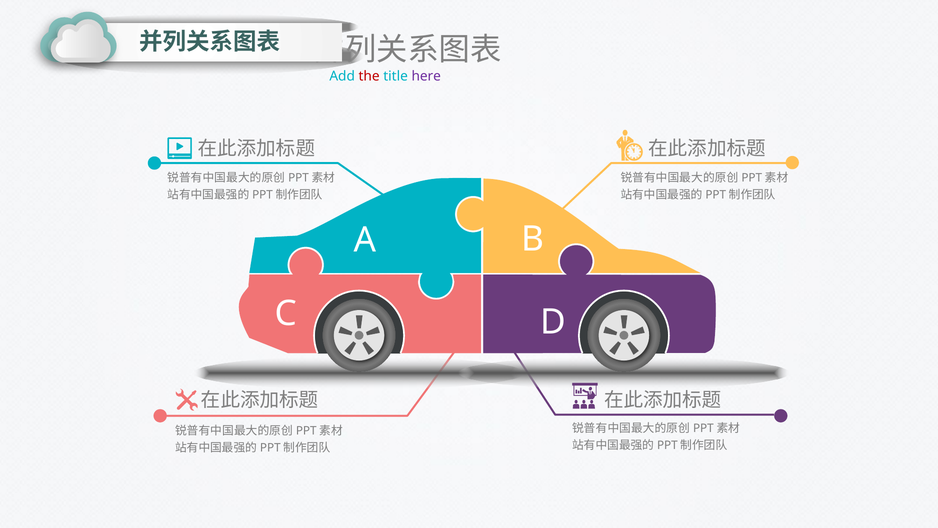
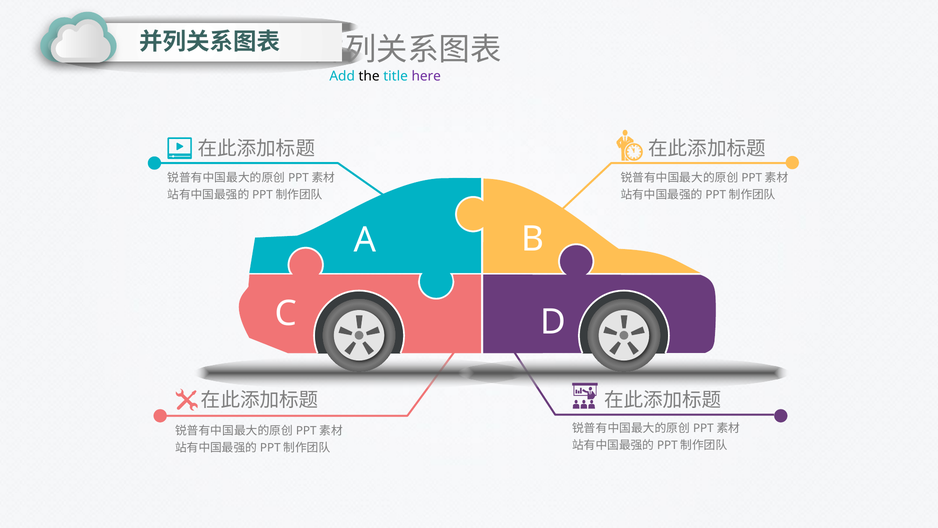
the colour: red -> black
